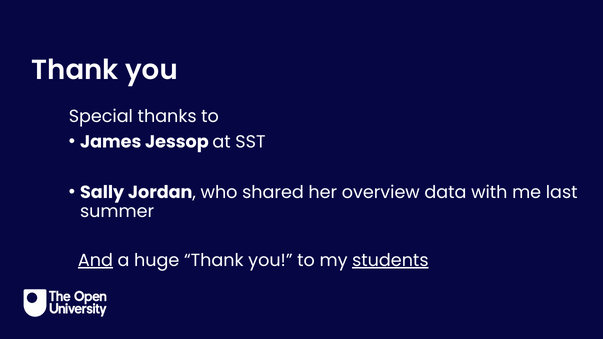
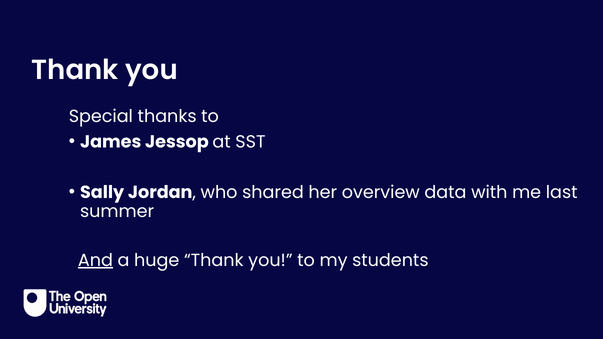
students underline: present -> none
